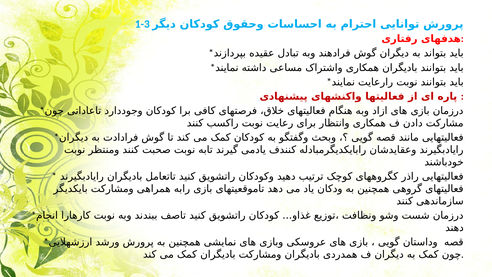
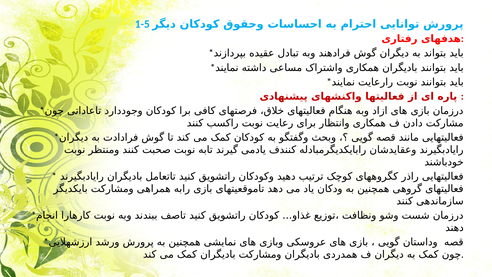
1-3: 1-3 -> 1-5
